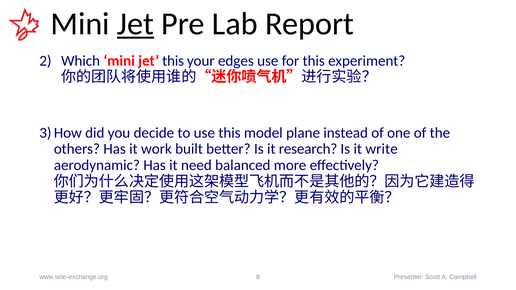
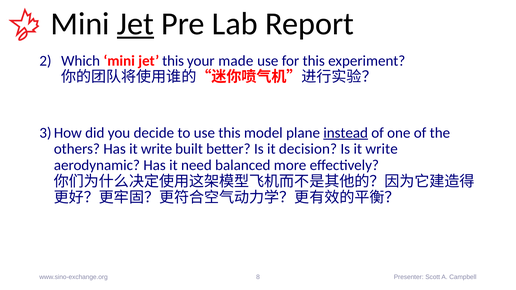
edges: edges -> made
instead underline: none -> present
Has it work: work -> write
research: research -> decision
